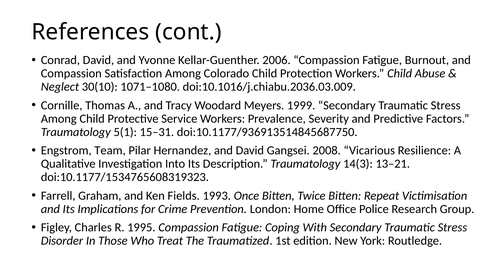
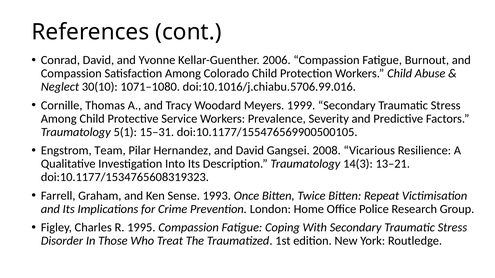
doi:10.1016/j.chiabu.2036.03.009: doi:10.1016/j.chiabu.2036.03.009 -> doi:10.1016/j.chiabu.5706.99.016
doi:10.1177/936913514845687750: doi:10.1177/936913514845687750 -> doi:10.1177/155476569900500105
Fields: Fields -> Sense
